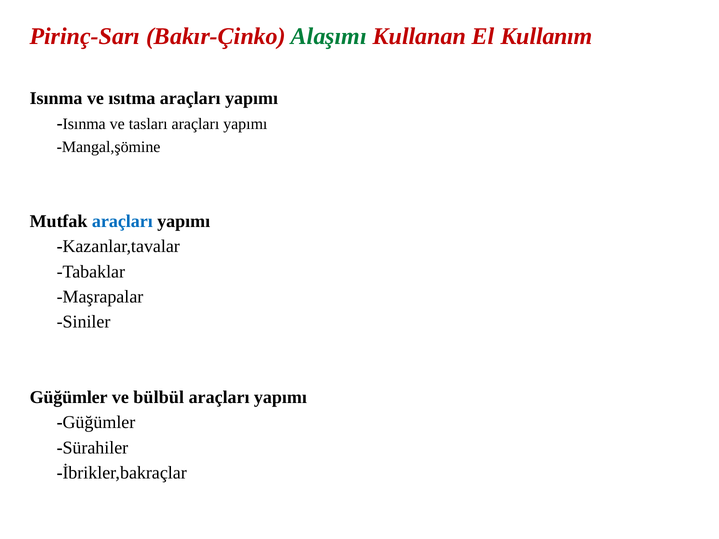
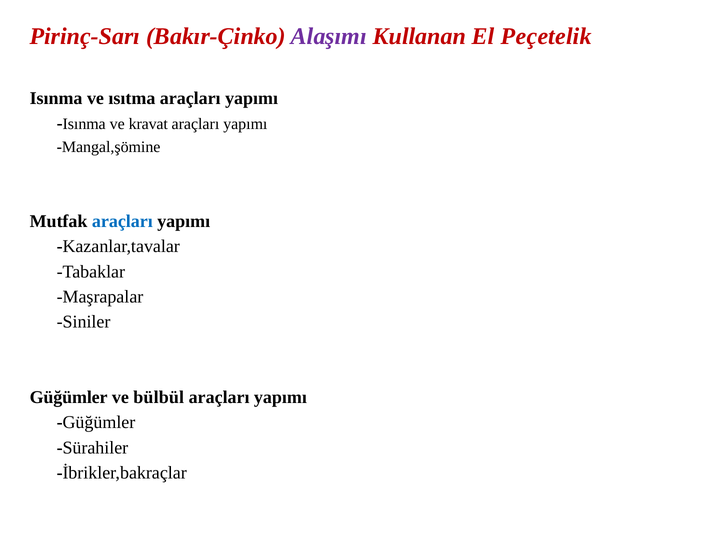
Alaşımı colour: green -> purple
Kullanım: Kullanım -> Peçetelik
tasları: tasları -> kravat
